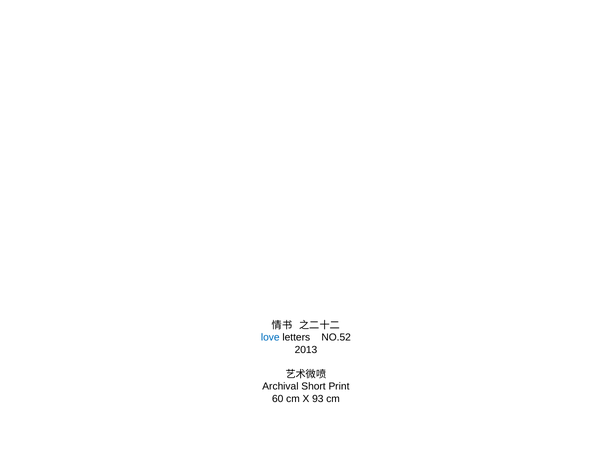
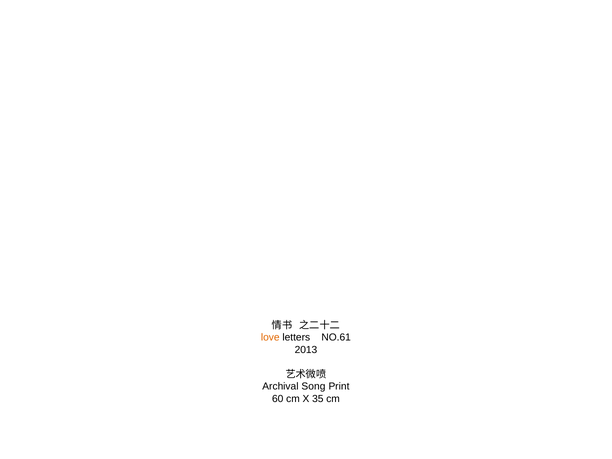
love colour: blue -> orange
NO.52: NO.52 -> NO.61
Short: Short -> Song
93: 93 -> 35
